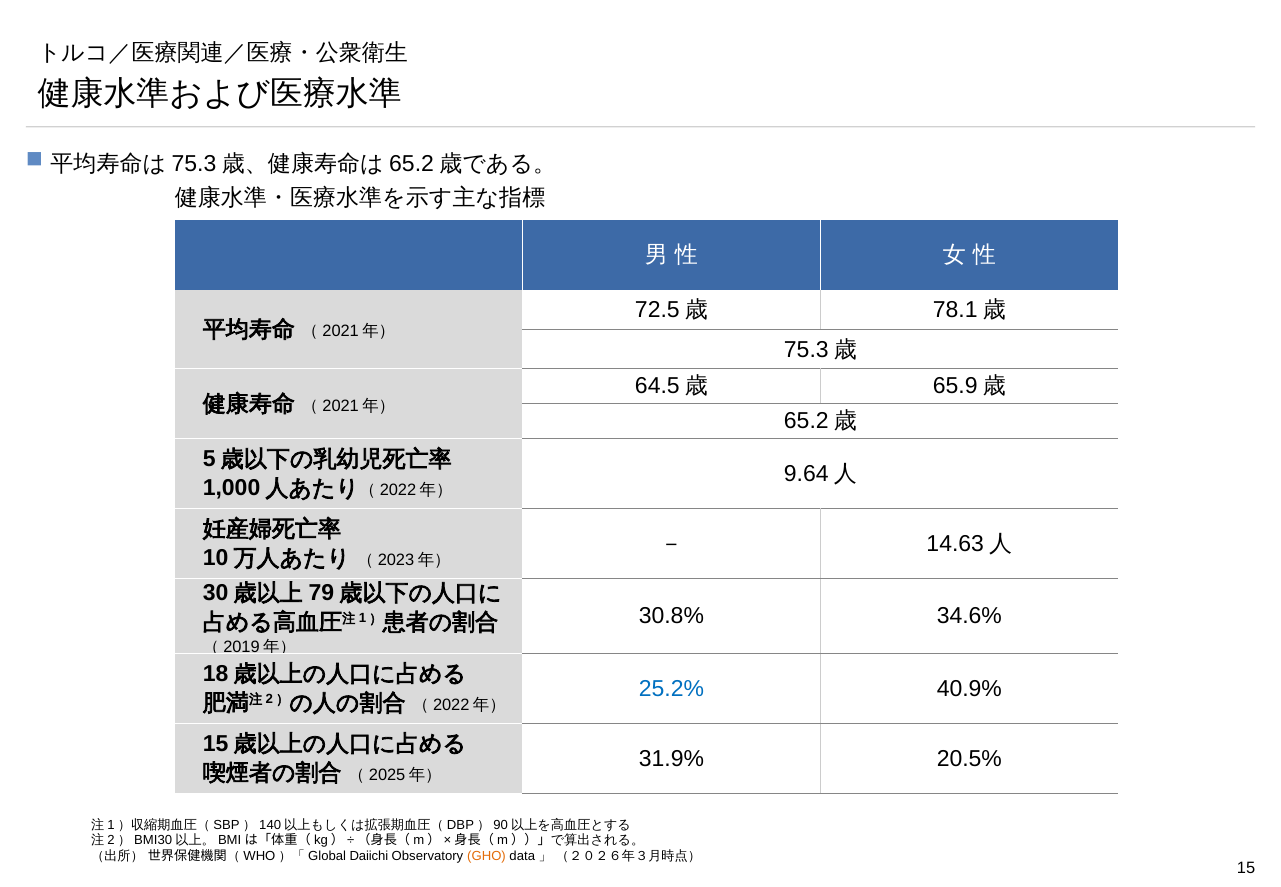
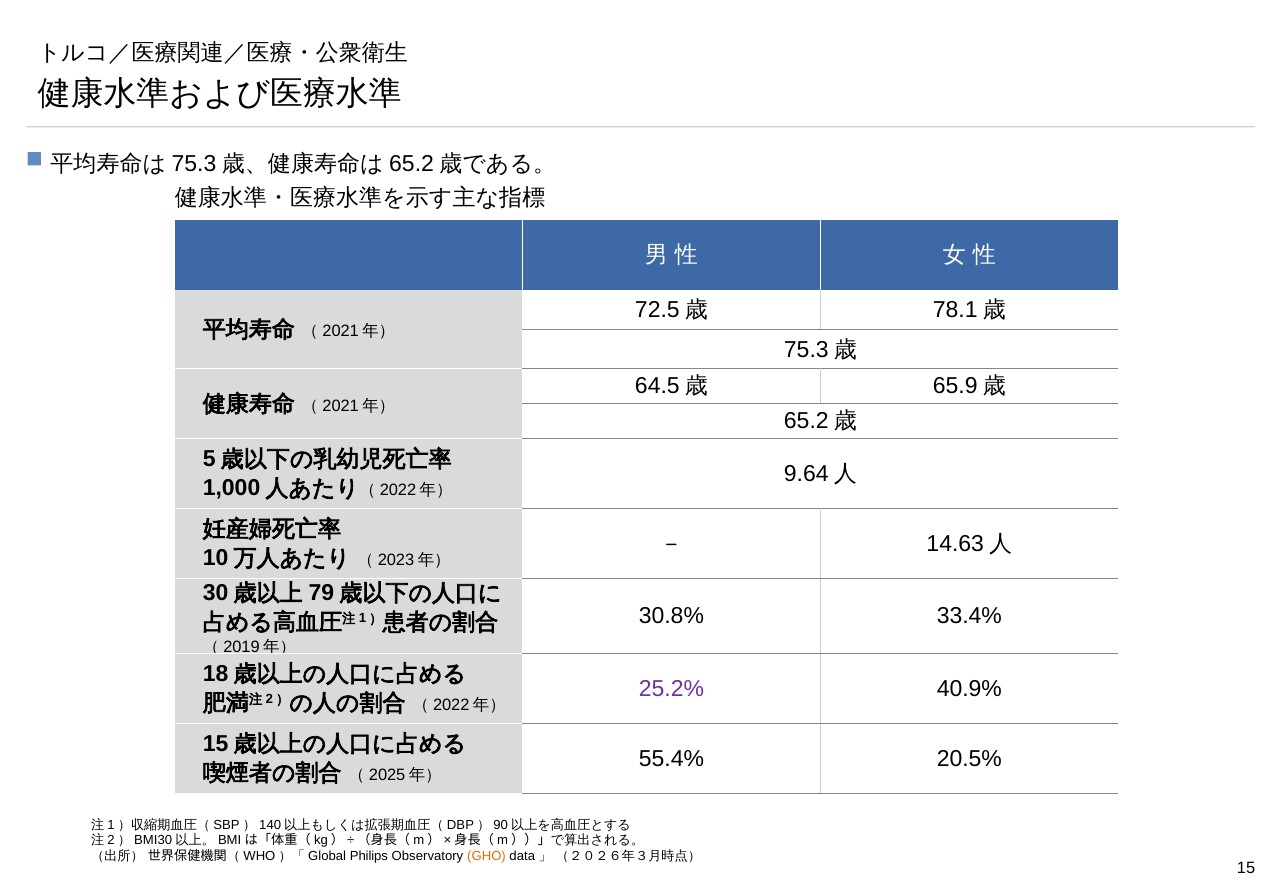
34.6%: 34.6% -> 33.4%
25.2% colour: blue -> purple
31.9%: 31.9% -> 55.4%
Daiichi: Daiichi -> Philips
